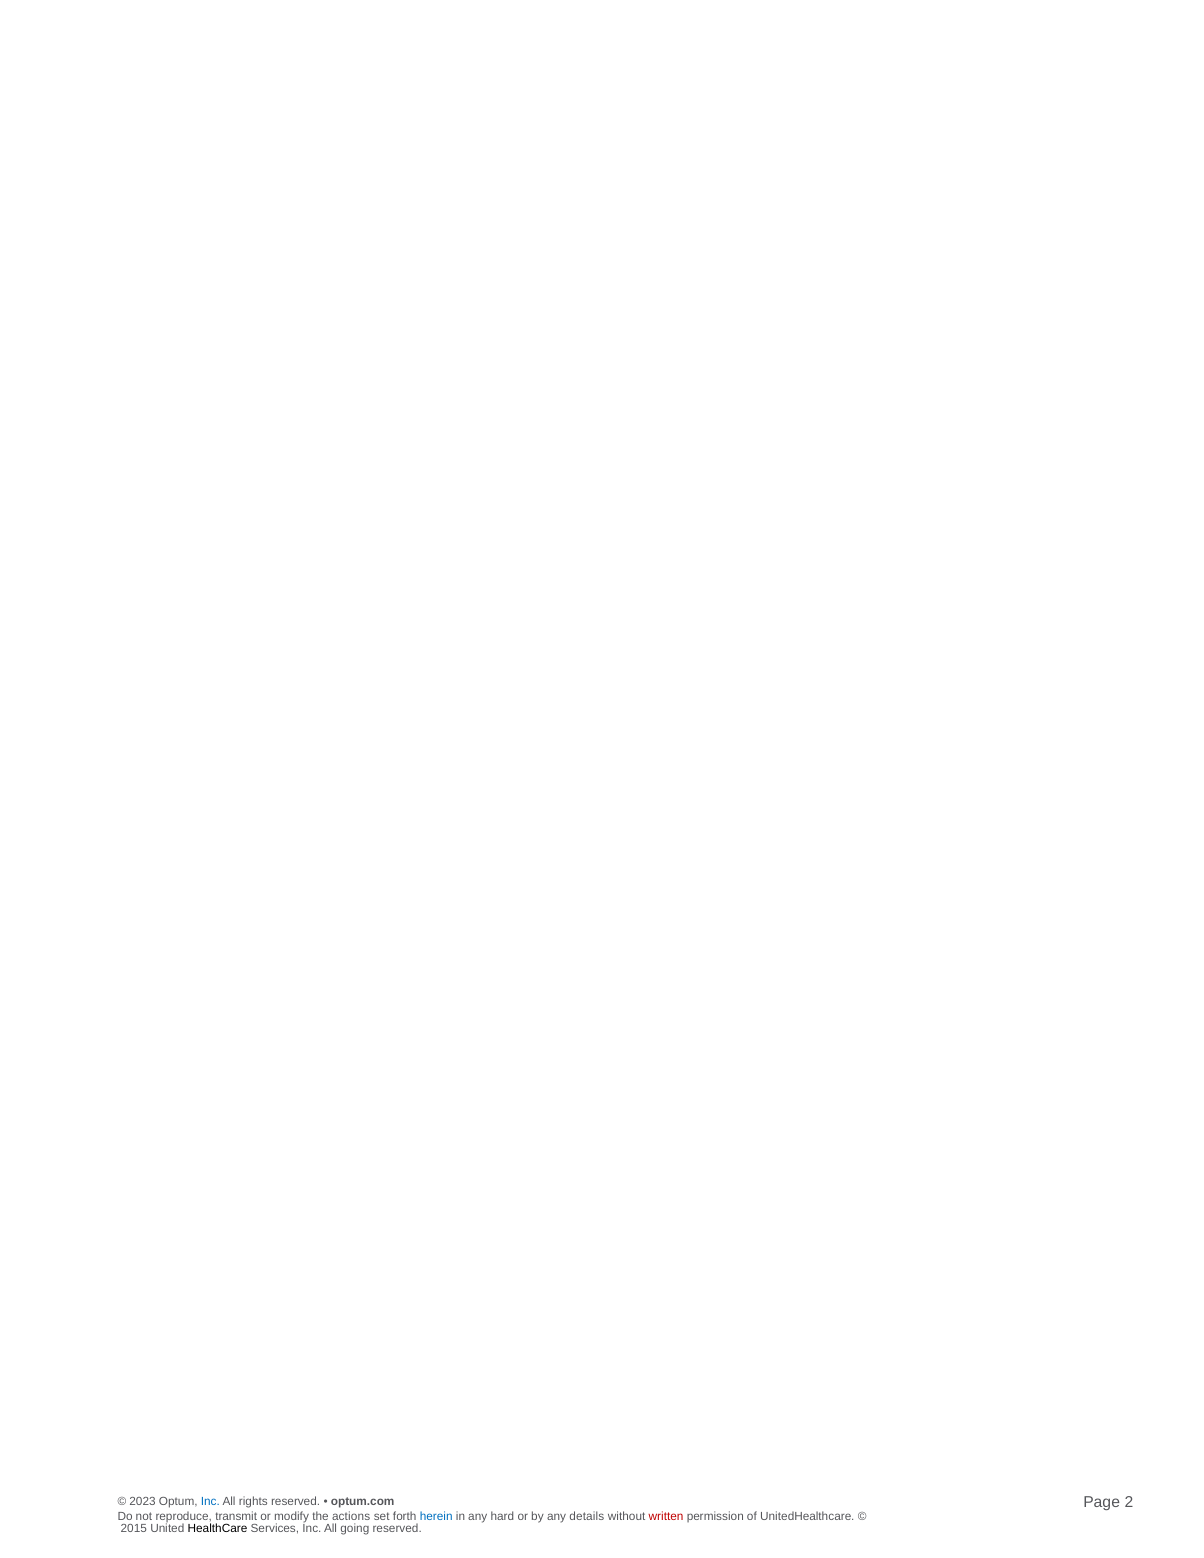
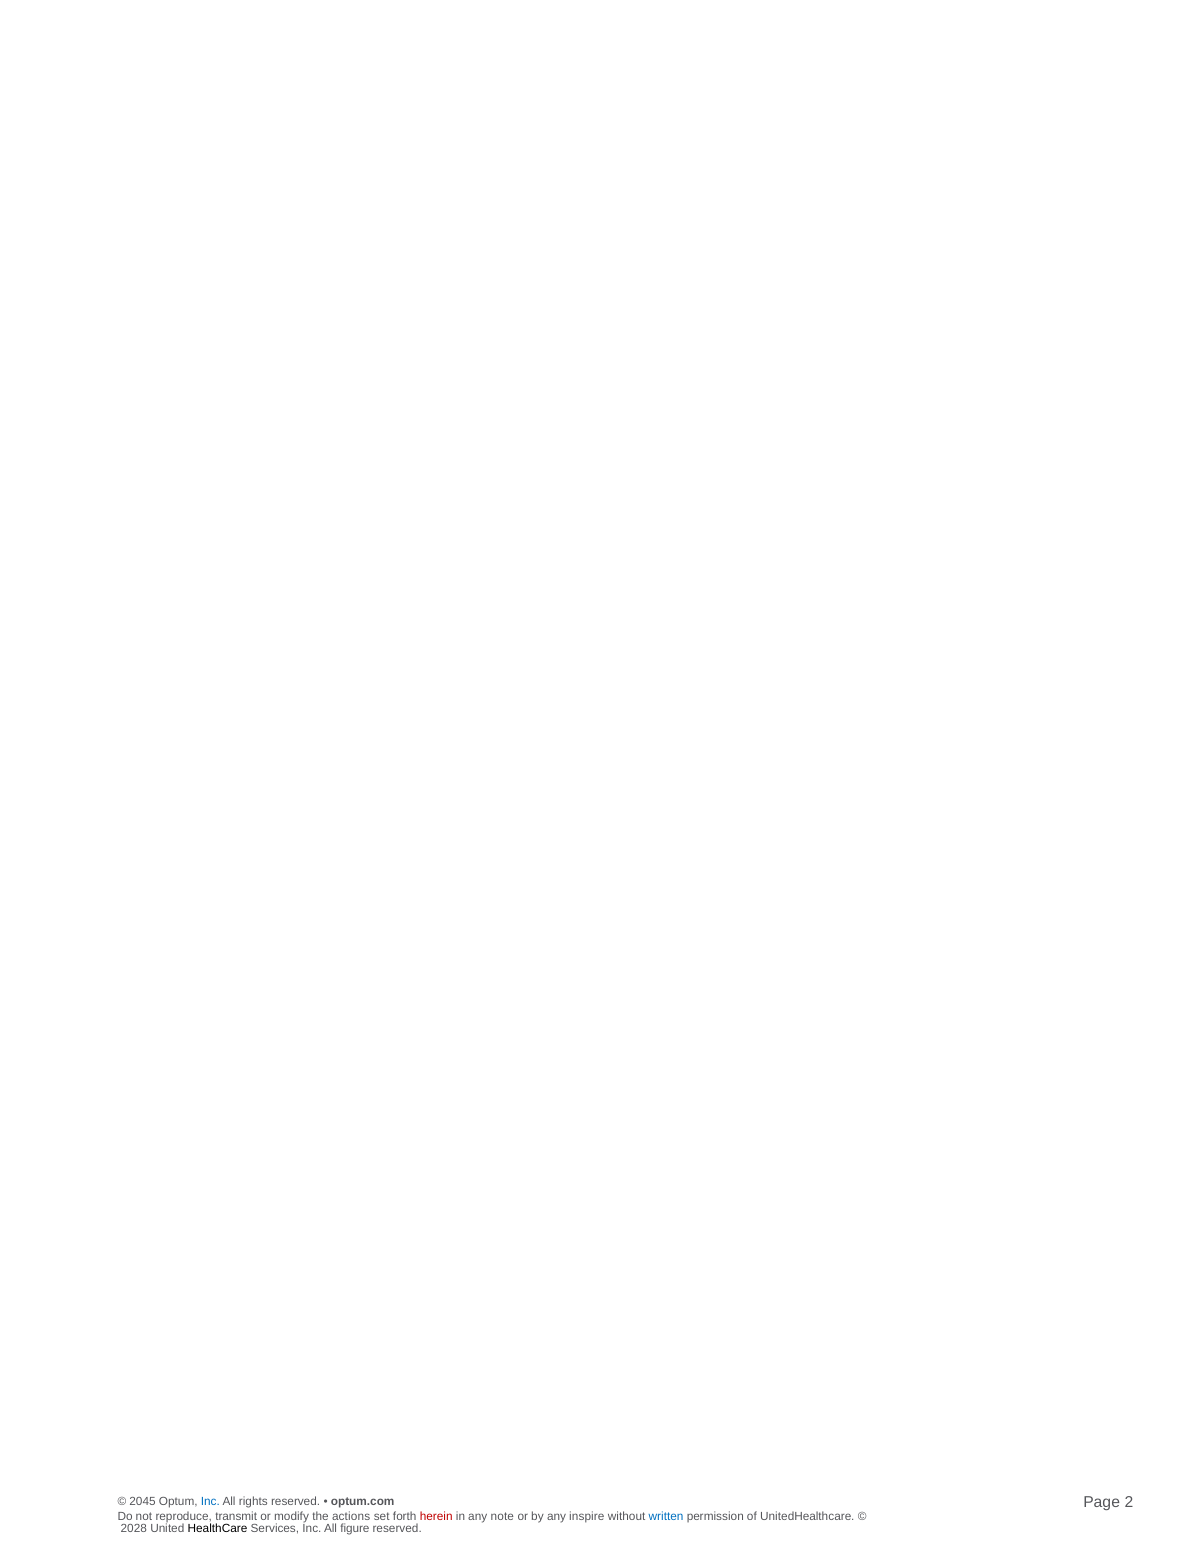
2023: 2023 -> 2045
herein colour: blue -> red
hard: hard -> note
details: details -> inspire
written colour: red -> blue
2015: 2015 -> 2028
going: going -> figure
